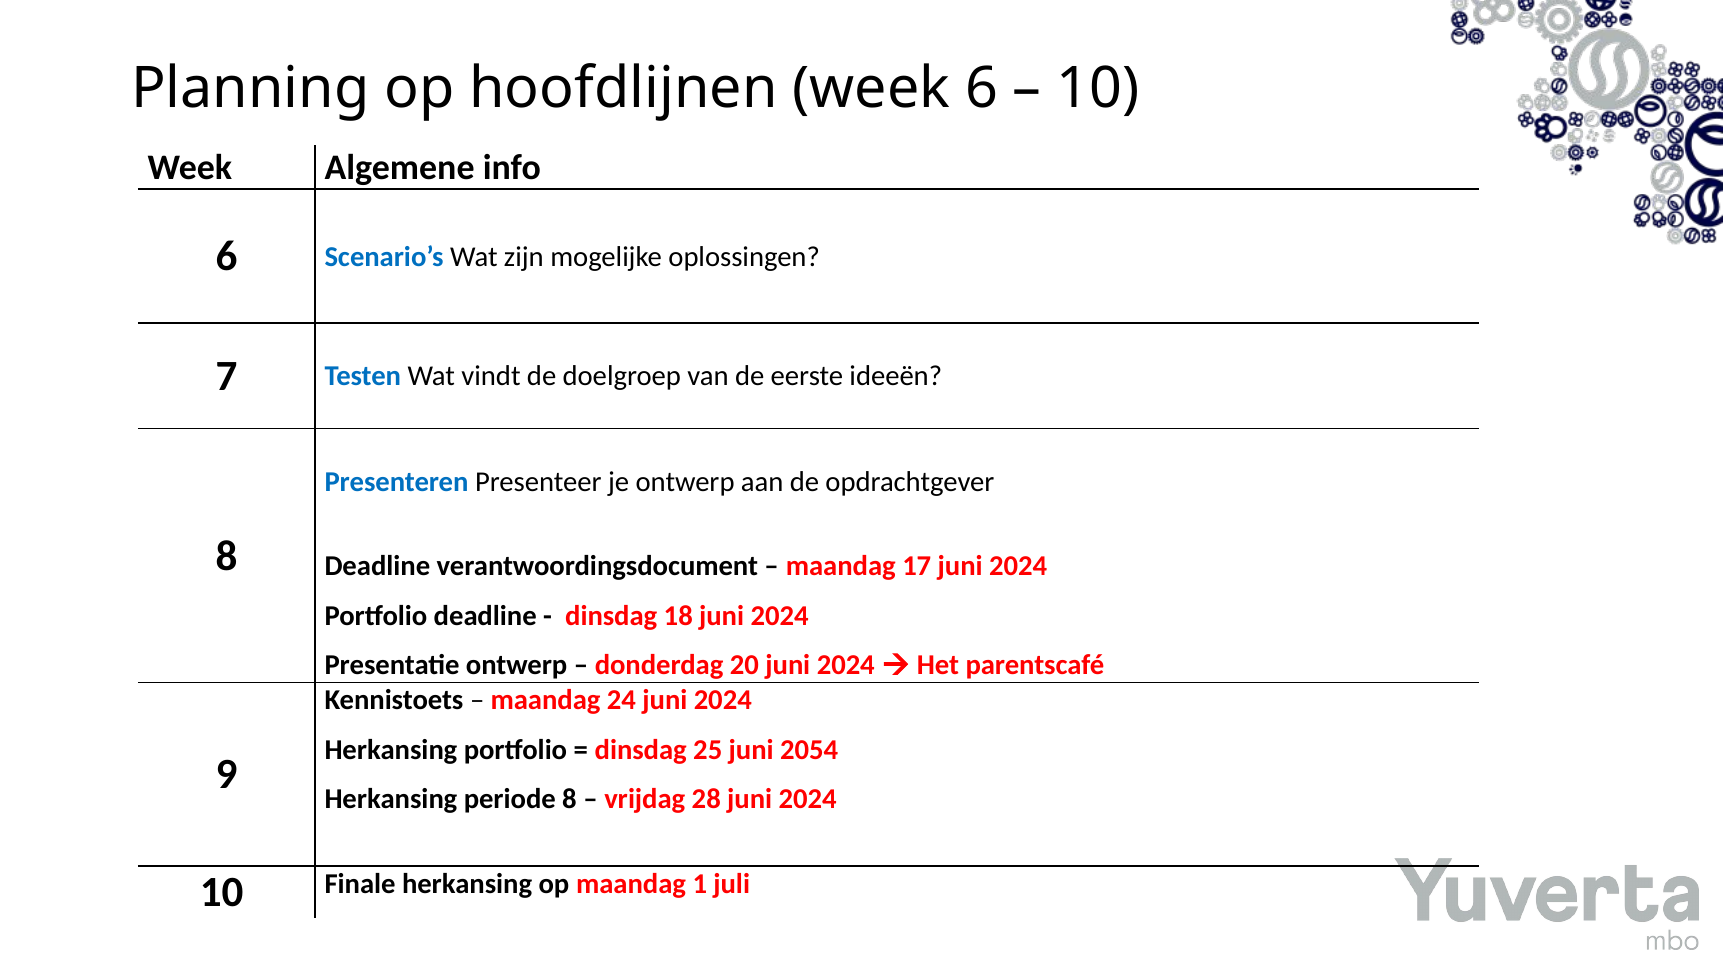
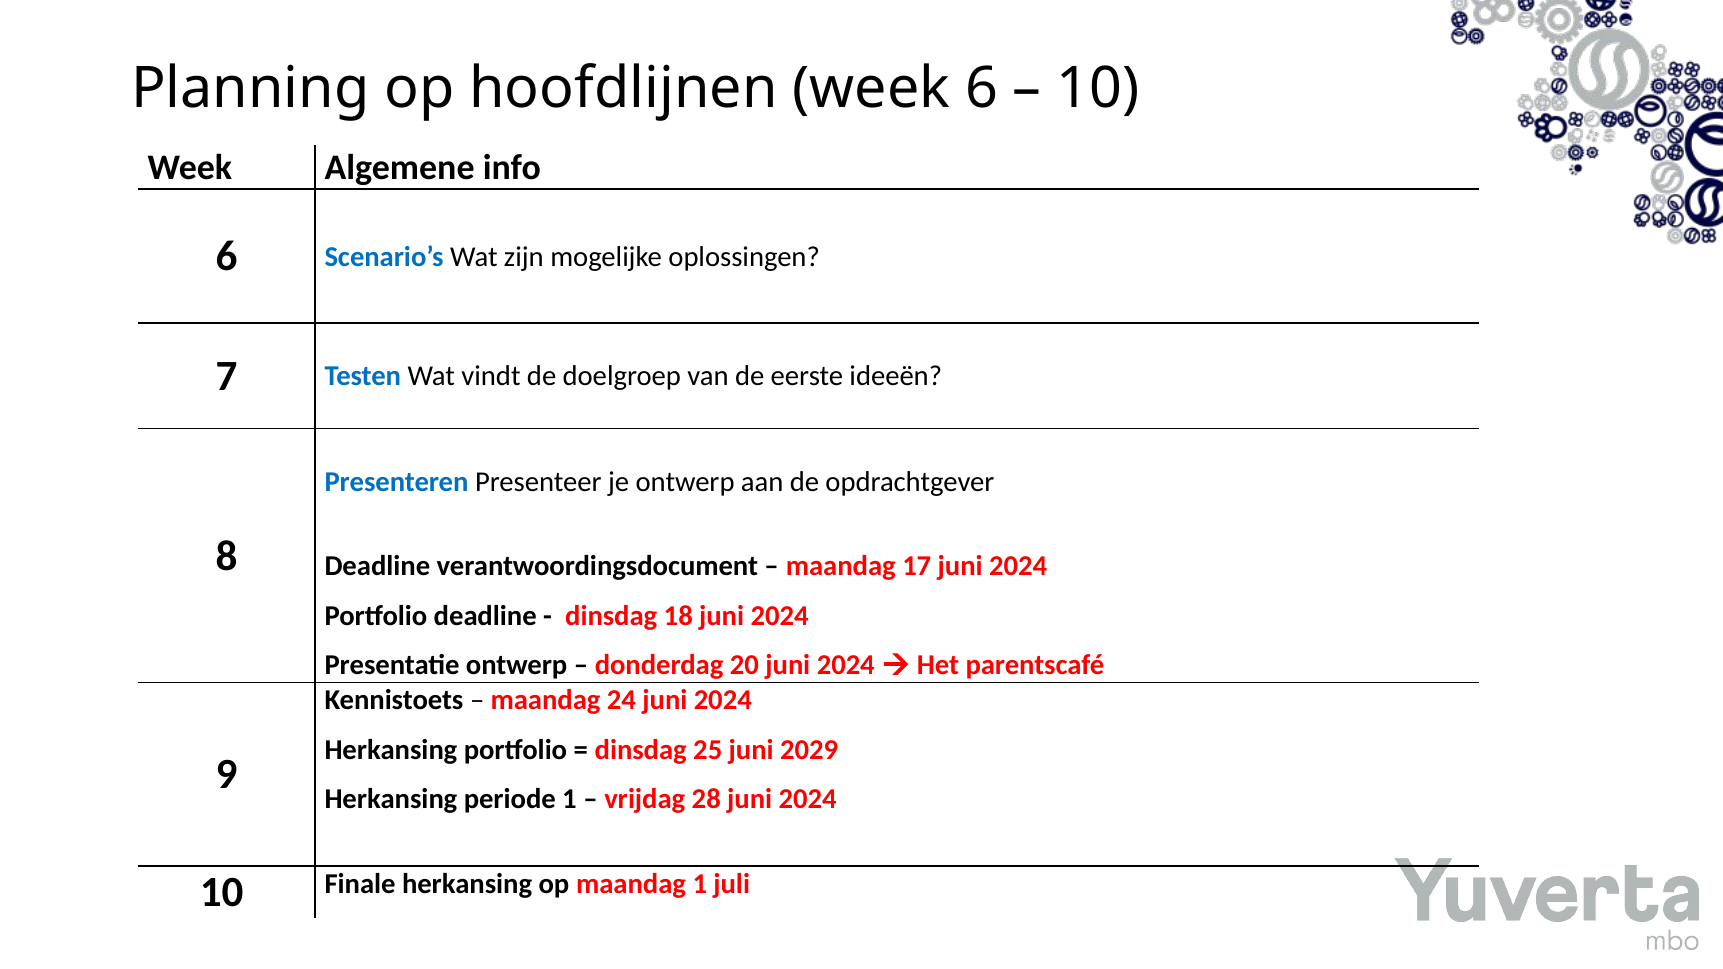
2054: 2054 -> 2029
periode 8: 8 -> 1
